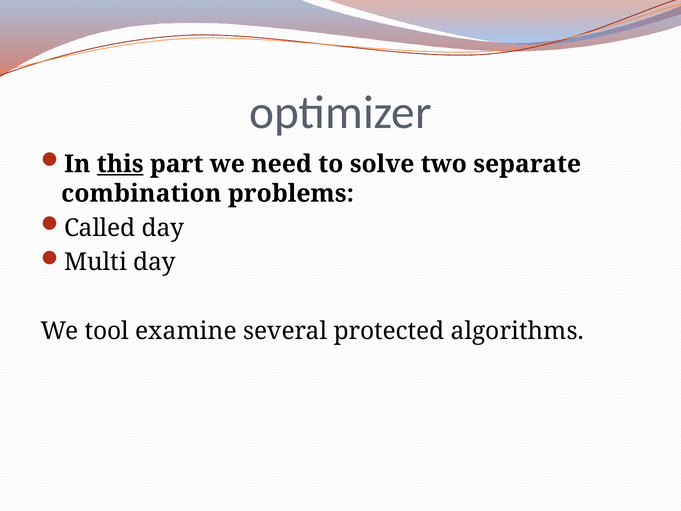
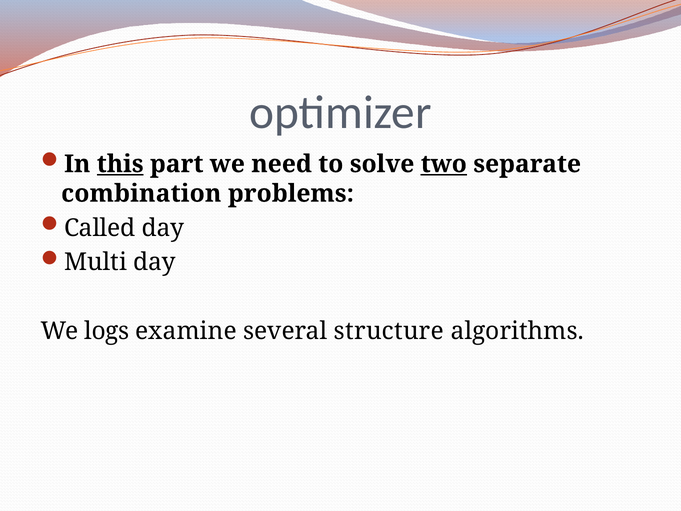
two underline: none -> present
tool: tool -> logs
protected: protected -> structure
